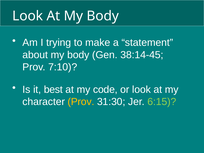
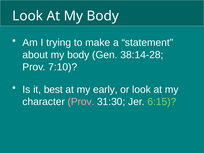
38:14-45: 38:14-45 -> 38:14-28
code: code -> early
Prov at (81, 102) colour: yellow -> pink
